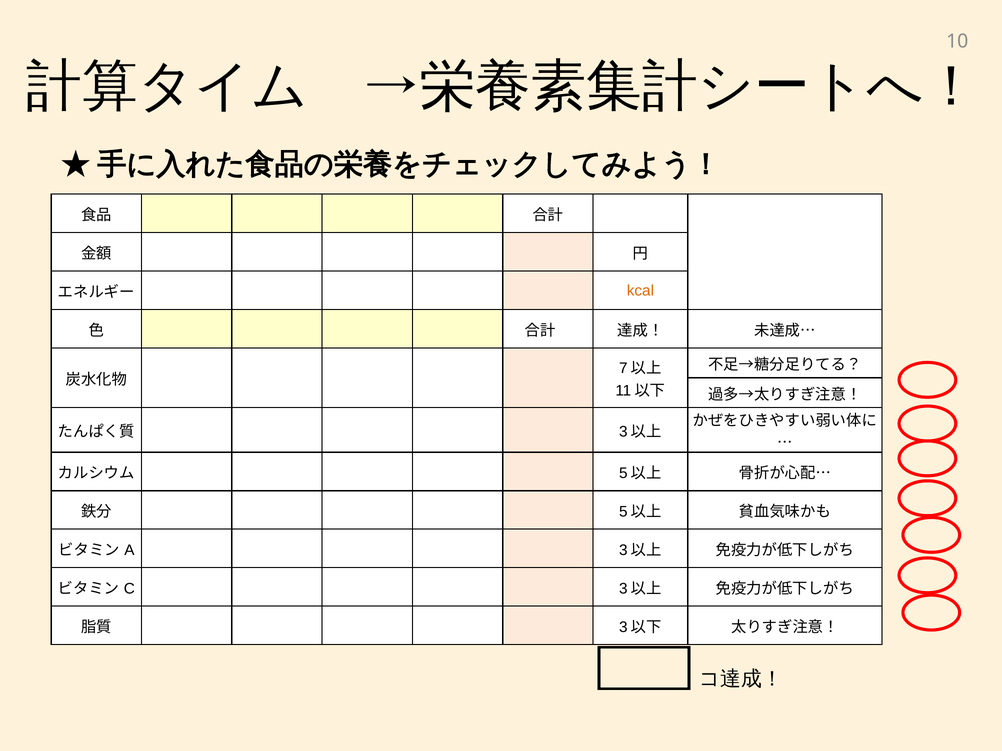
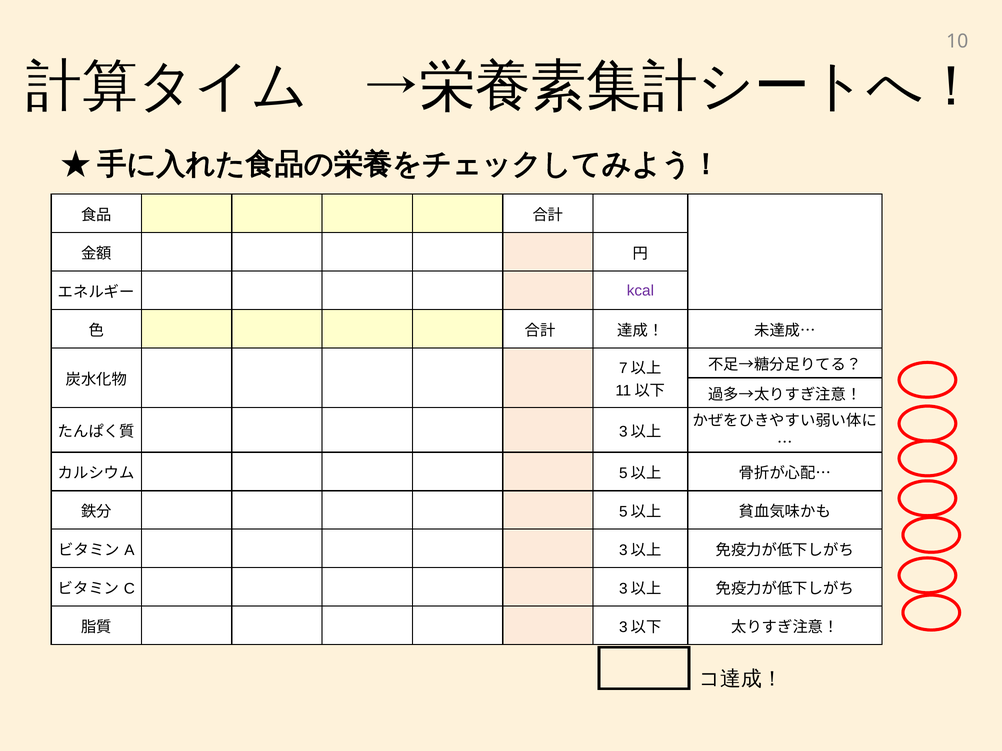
kcal colour: orange -> purple
